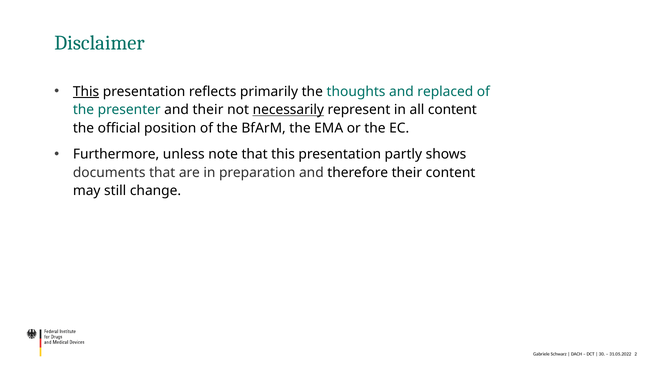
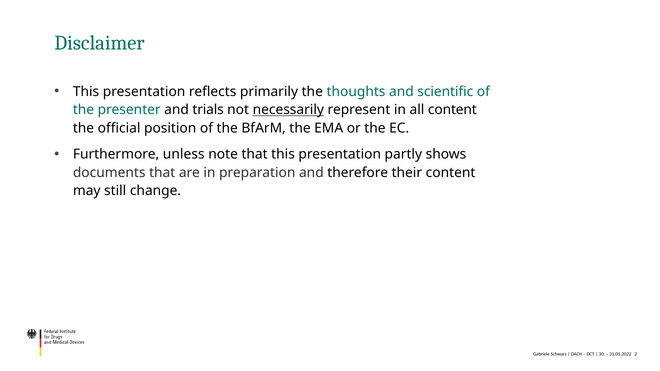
This at (86, 92) underline: present -> none
replaced: replaced -> scientific
and their: their -> trials
